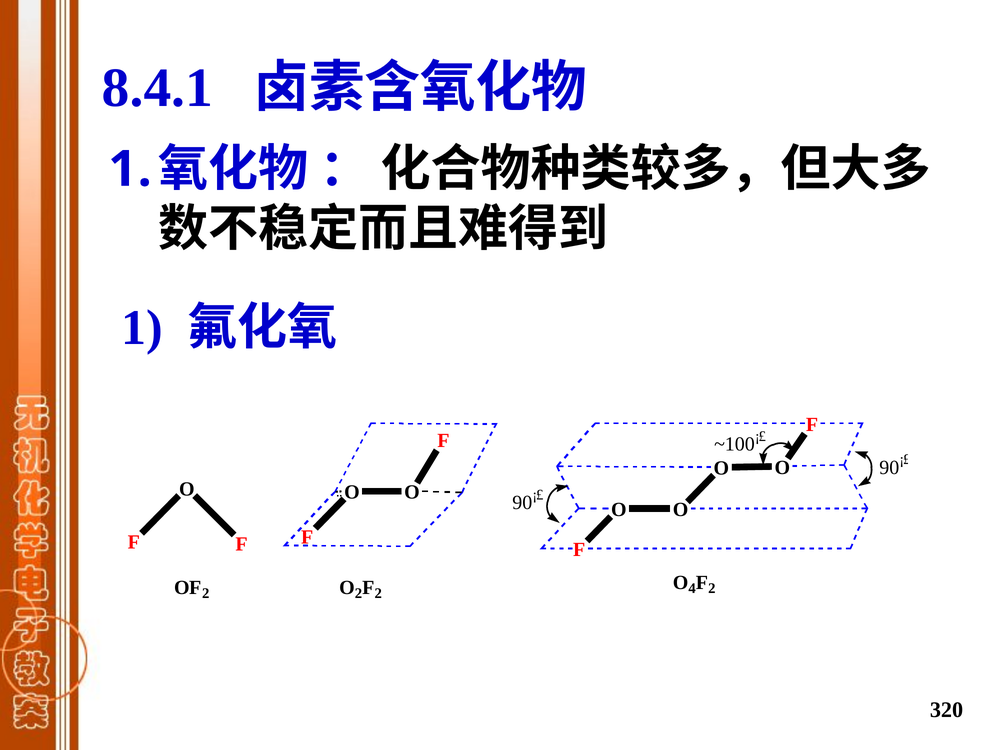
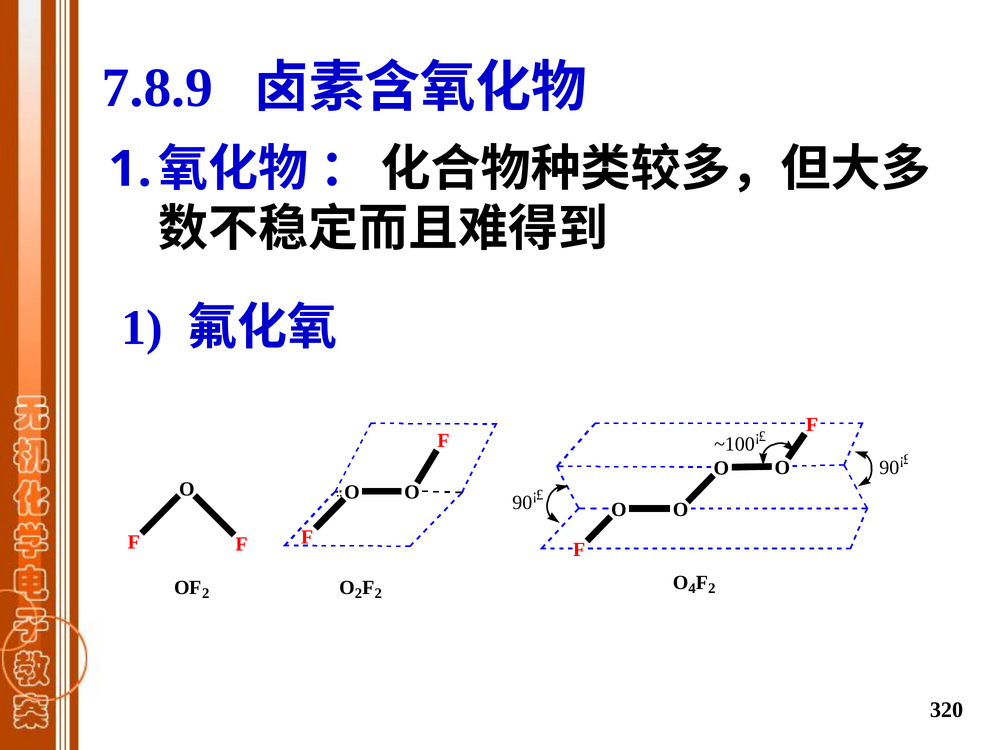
8.4.1: 8.4.1 -> 7.8.9
